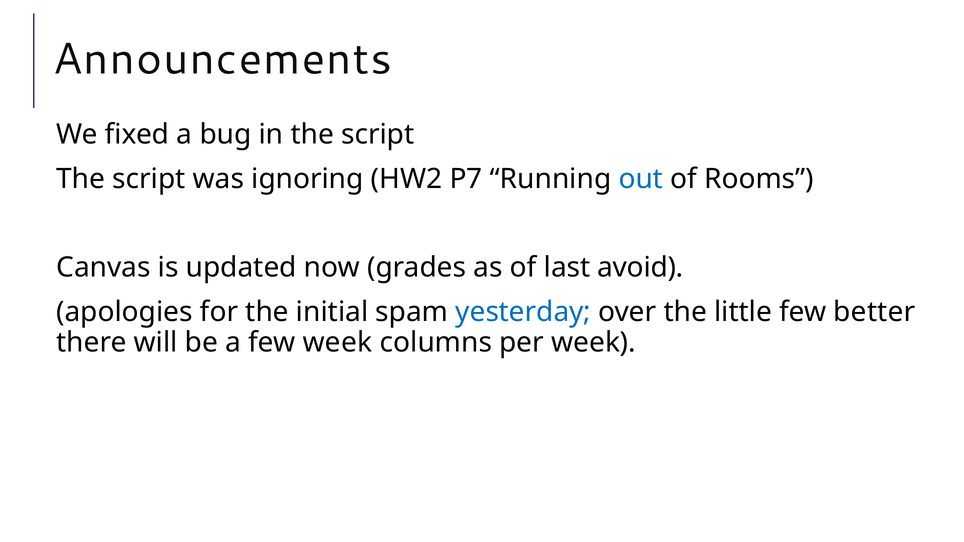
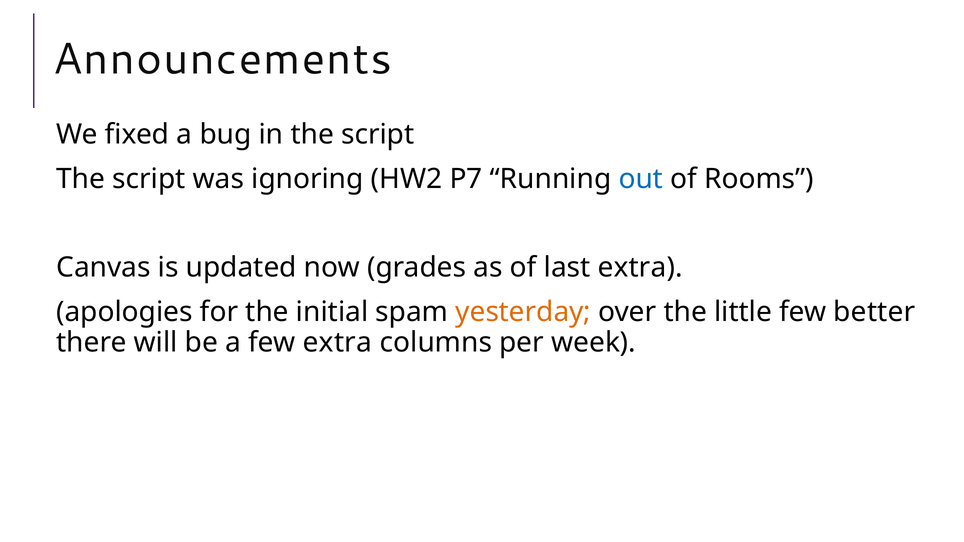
last avoid: avoid -> extra
yesterday colour: blue -> orange
few week: week -> extra
